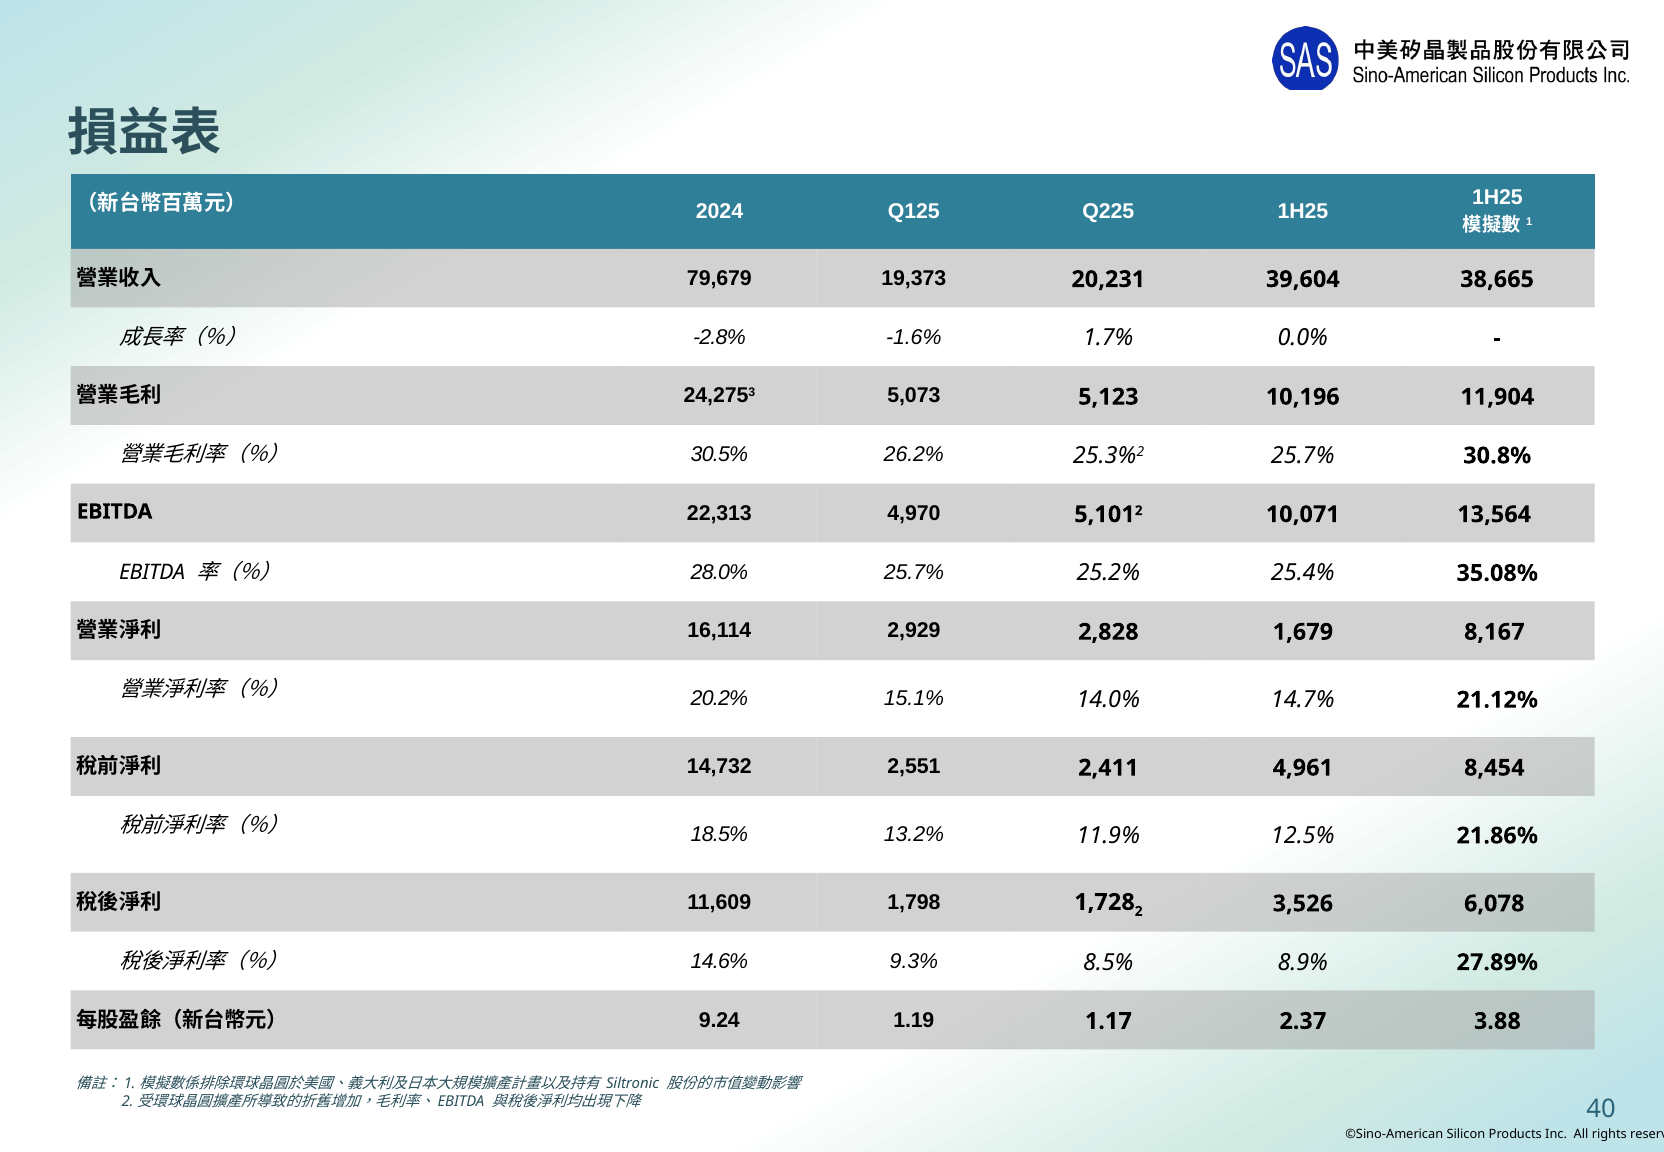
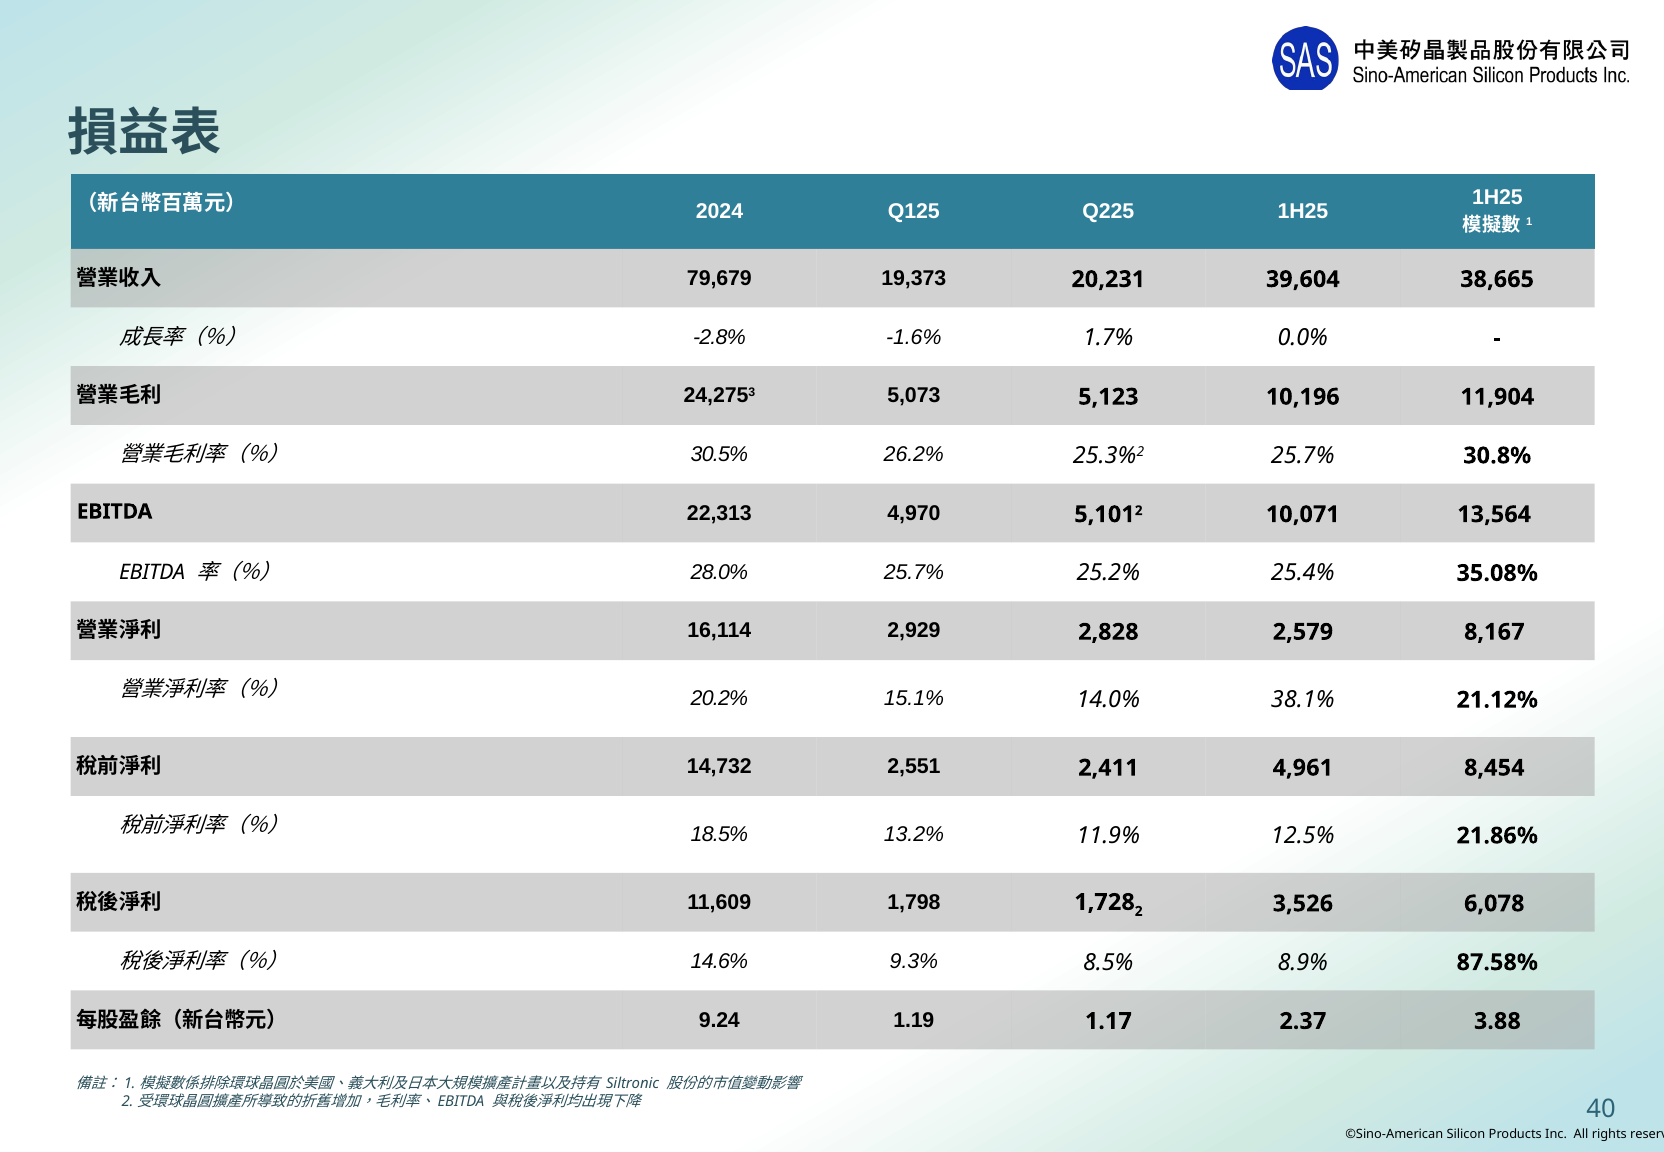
1,679: 1,679 -> 2,579
14.7%: 14.7% -> 38.1%
27.89%: 27.89% -> 87.58%
